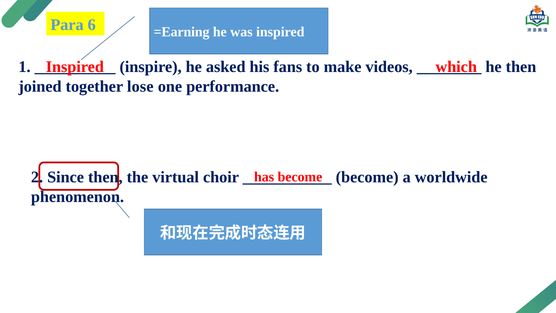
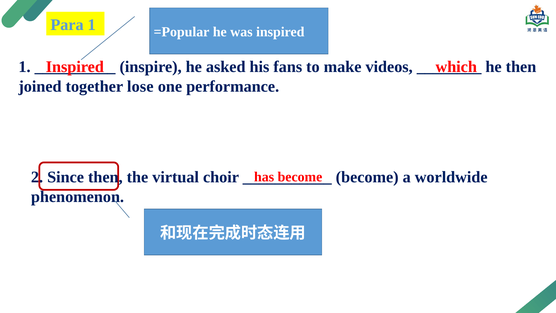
Para 6: 6 -> 1
=Earning: =Earning -> =Popular
